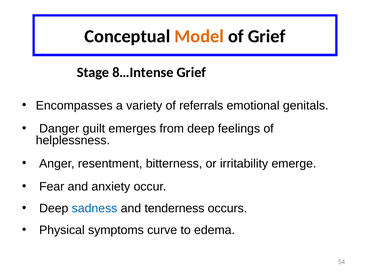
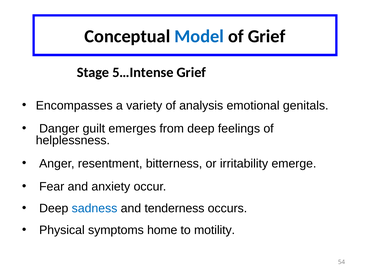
Model colour: orange -> blue
8…Intense: 8…Intense -> 5…Intense
referrals: referrals -> analysis
curve: curve -> home
edema: edema -> motility
